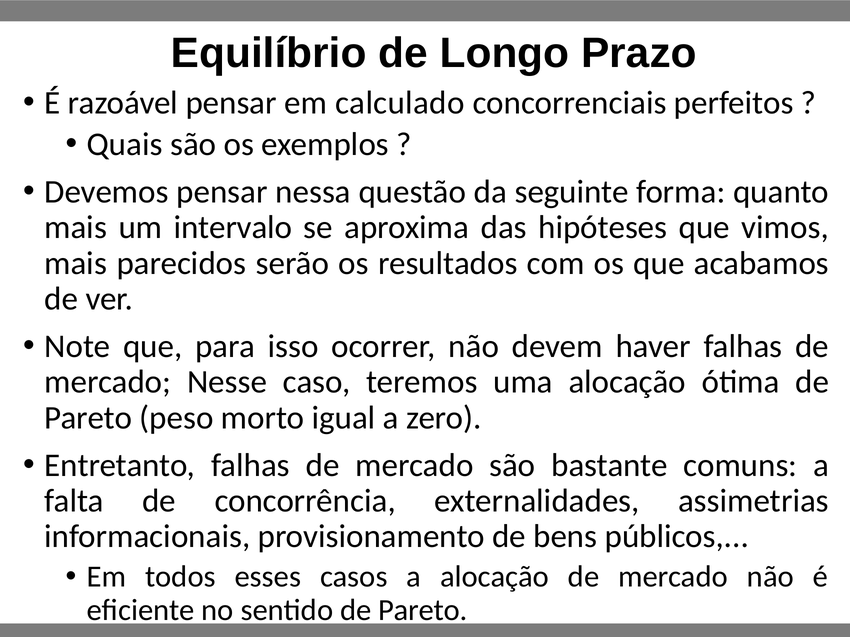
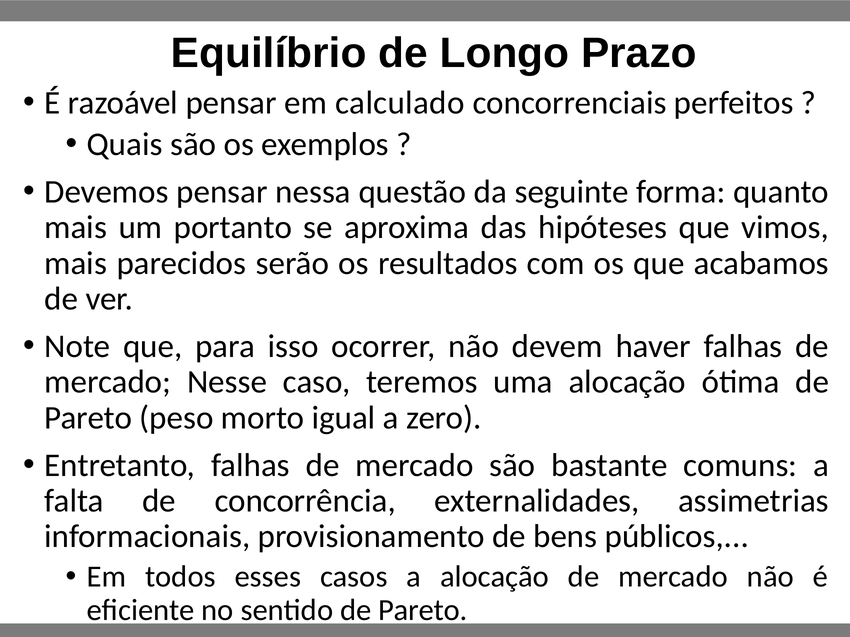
intervalo: intervalo -> portanto
